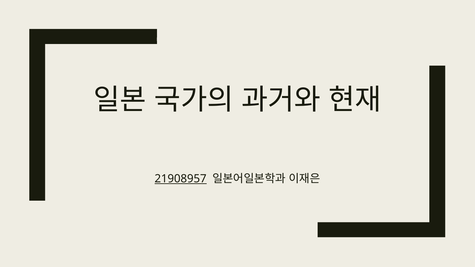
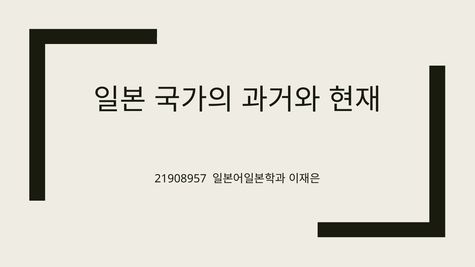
21908957 underline: present -> none
